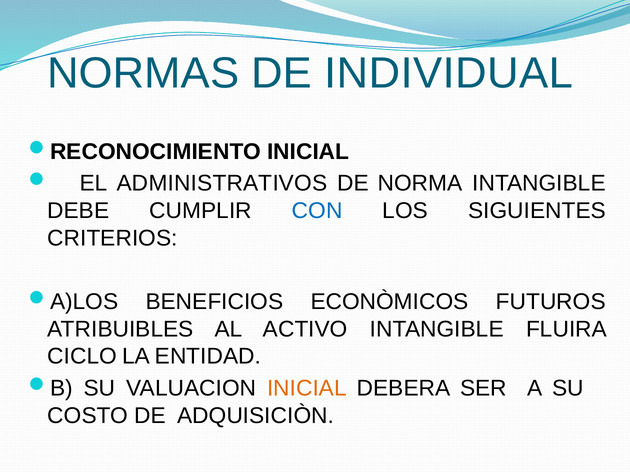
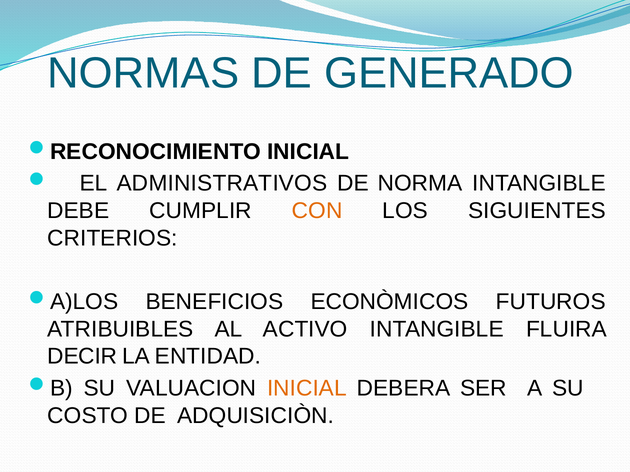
INDIVIDUAL: INDIVIDUAL -> GENERADO
CON colour: blue -> orange
CICLO: CICLO -> DECIR
